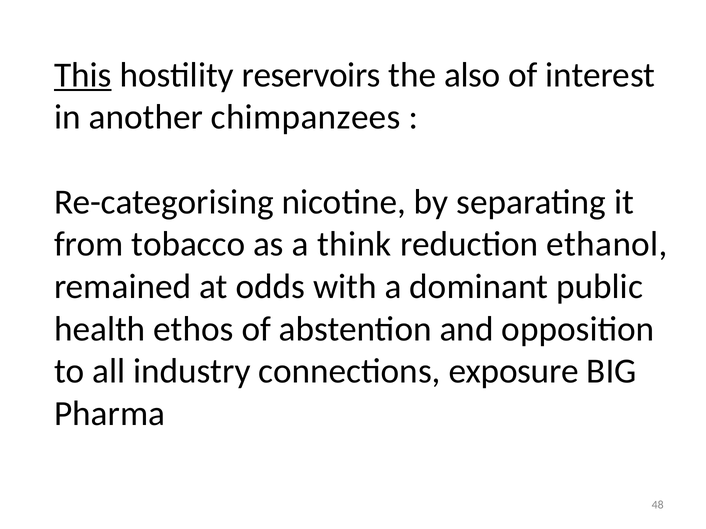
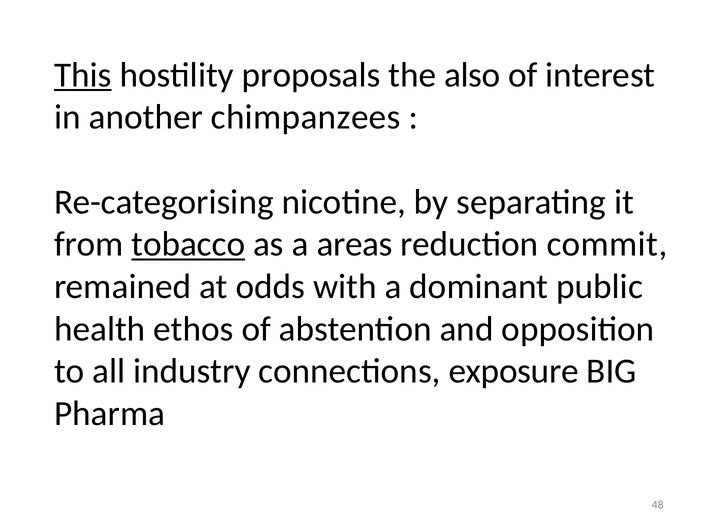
reservoirs: reservoirs -> proposals
tobacco underline: none -> present
think: think -> areas
ethanol: ethanol -> commit
